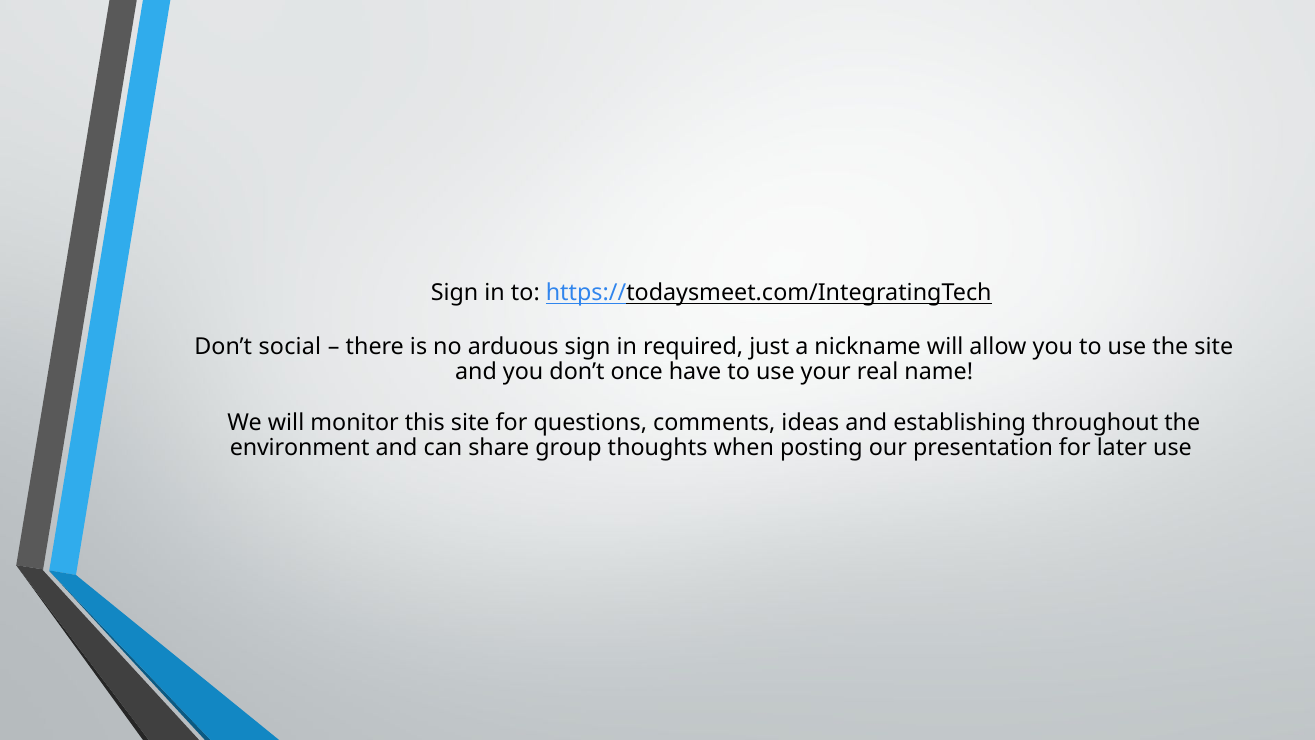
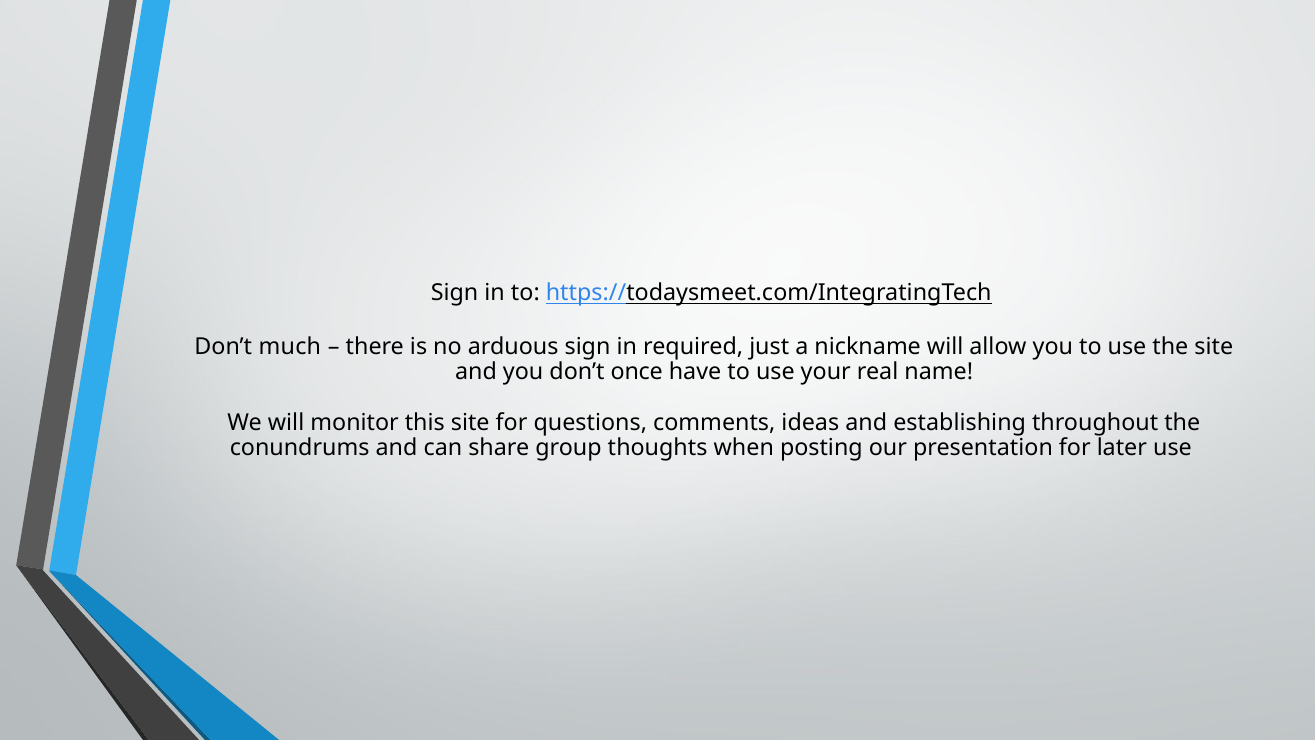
social: social -> much
environment: environment -> conundrums
